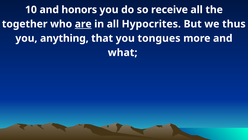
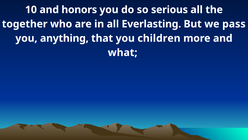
receive: receive -> serious
are underline: present -> none
Hypocrites: Hypocrites -> Everlasting
thus: thus -> pass
tongues: tongues -> children
